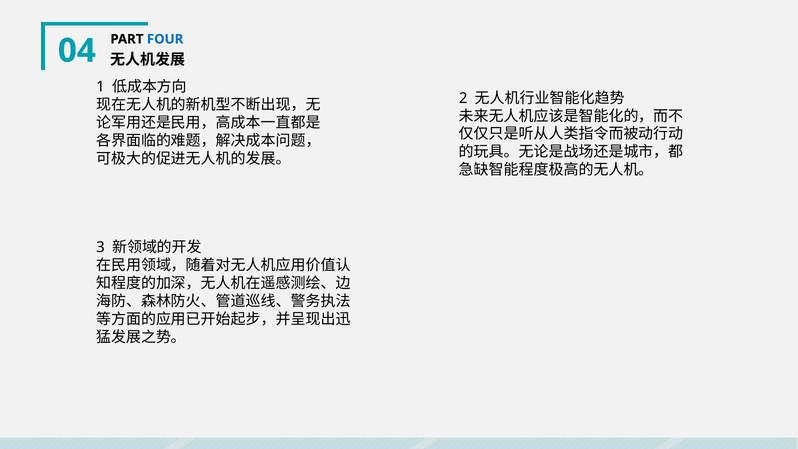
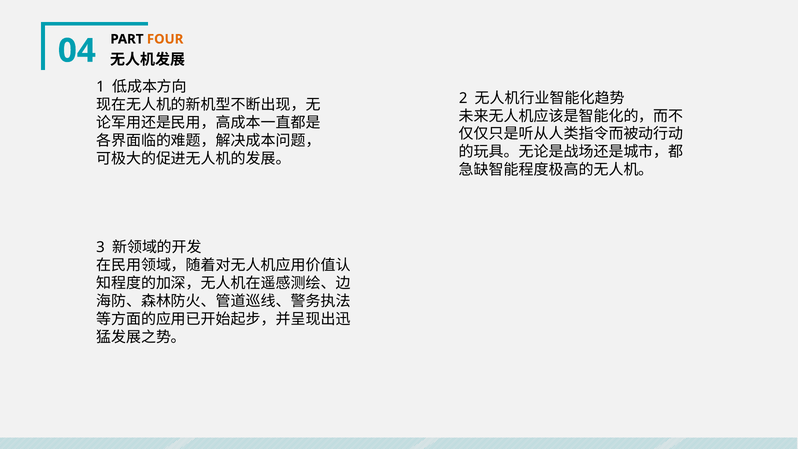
FOUR colour: blue -> orange
